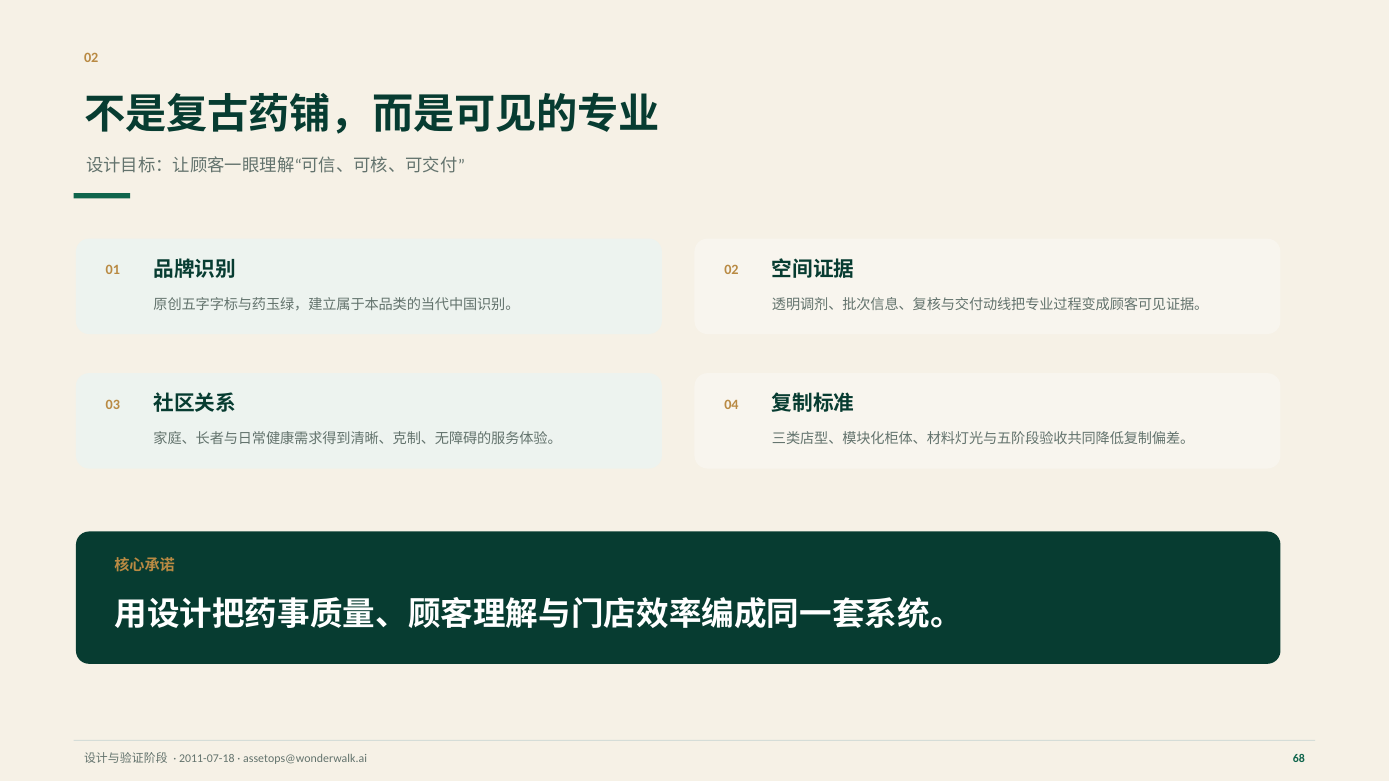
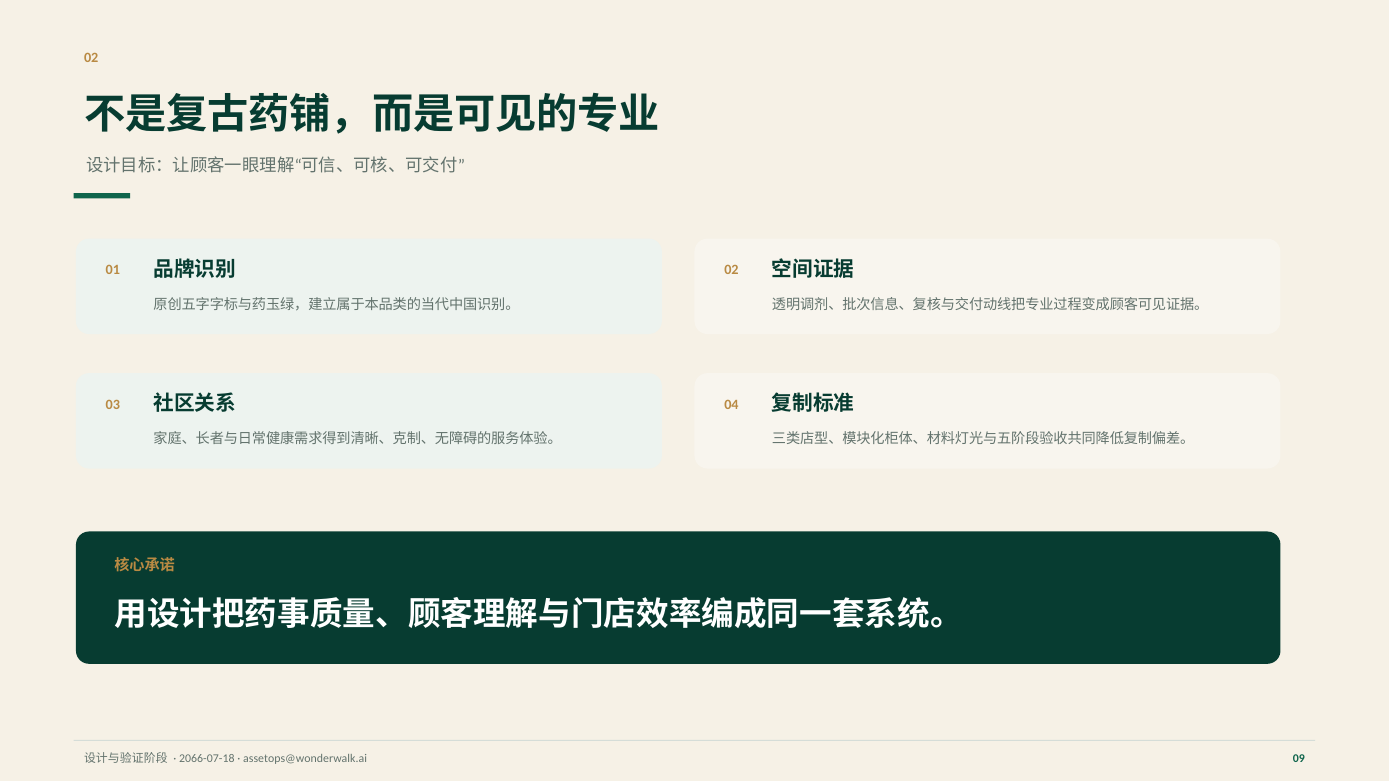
2011-07-18: 2011-07-18 -> 2066-07-18
68: 68 -> 09
